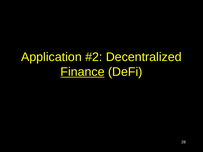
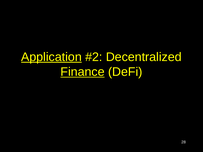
Application underline: none -> present
